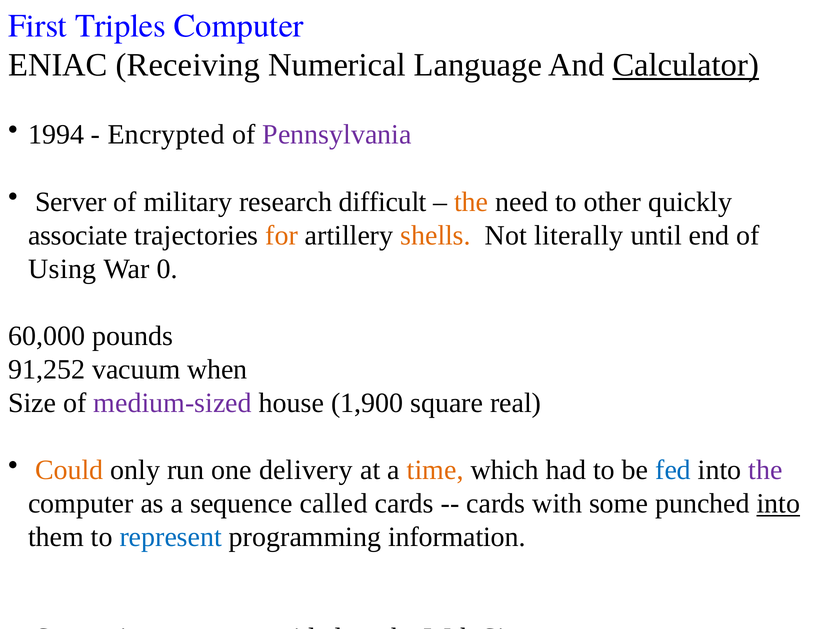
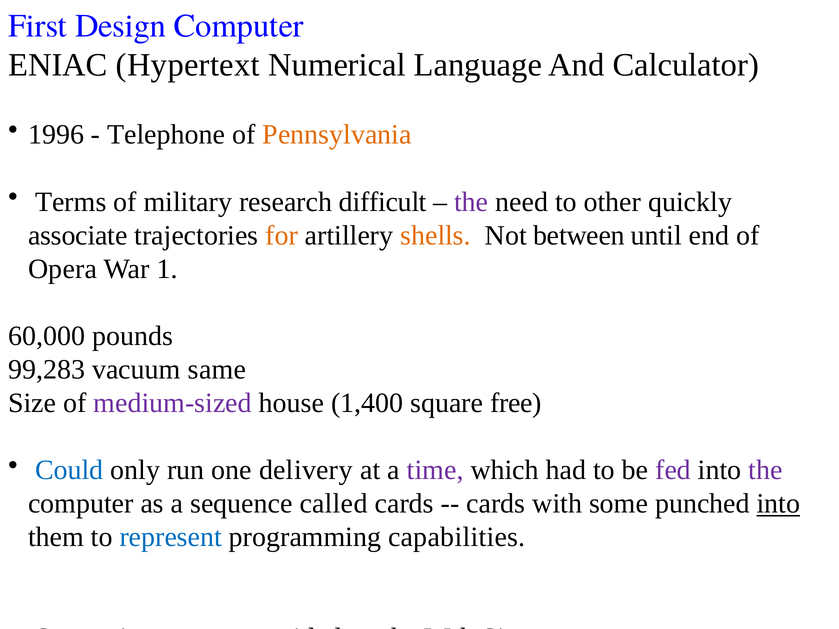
Triples: Triples -> Design
Receiving: Receiving -> Hypertext
Calculator underline: present -> none
1994: 1994 -> 1996
Encrypted: Encrypted -> Telephone
Pennsylvania colour: purple -> orange
Server: Server -> Terms
the at (471, 202) colour: orange -> purple
literally: literally -> between
Using: Using -> Opera
0: 0 -> 1
91,252: 91,252 -> 99,283
when: when -> same
1,900: 1,900 -> 1,400
real: real -> free
Could colour: orange -> blue
time colour: orange -> purple
fed colour: blue -> purple
information: information -> capabilities
